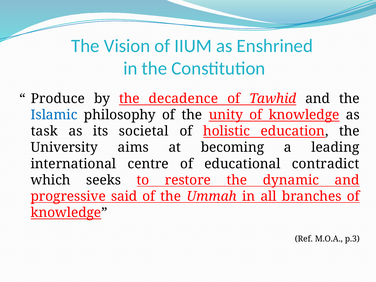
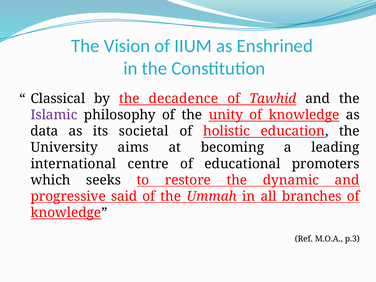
Produce: Produce -> Classical
Islamic colour: blue -> purple
task: task -> data
contradict: contradict -> promoters
